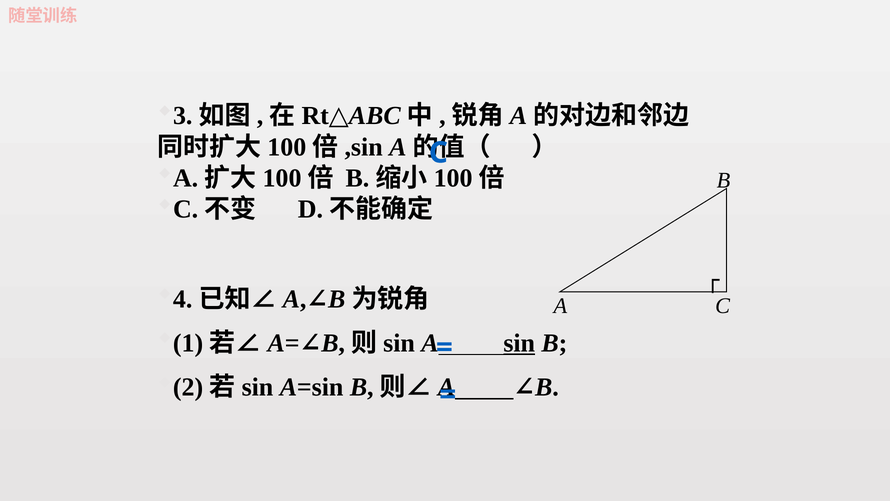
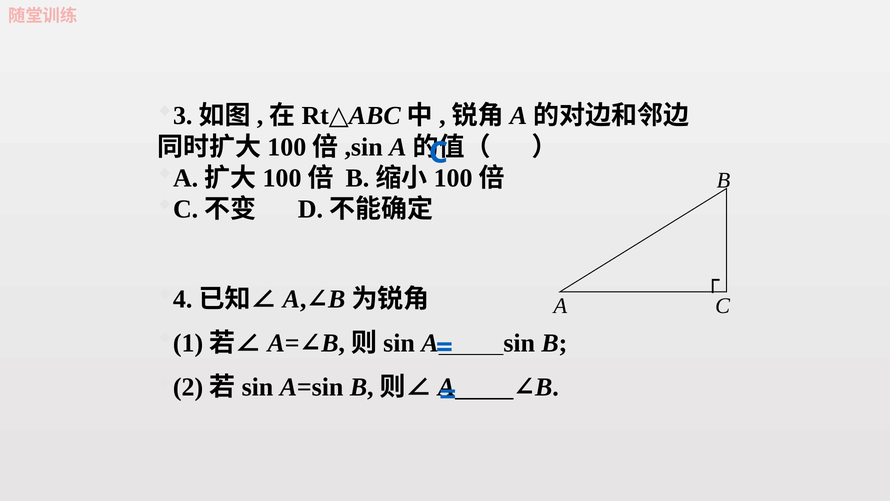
sin underline: present -> none
